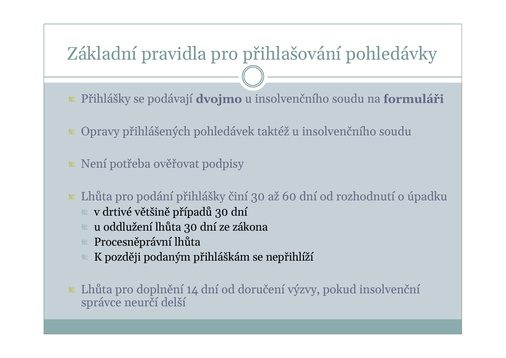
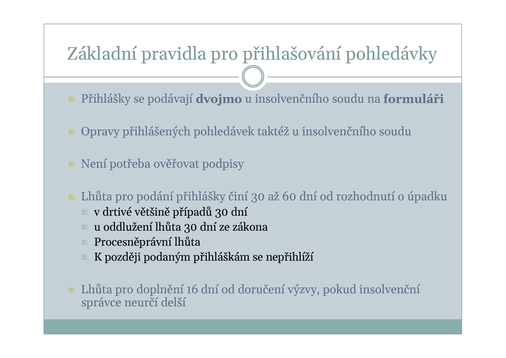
14: 14 -> 16
